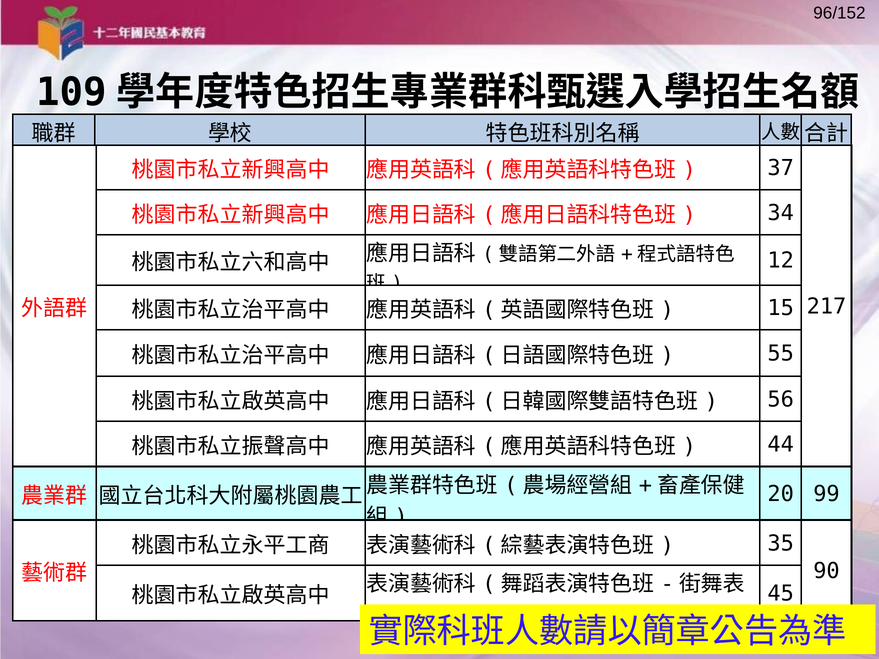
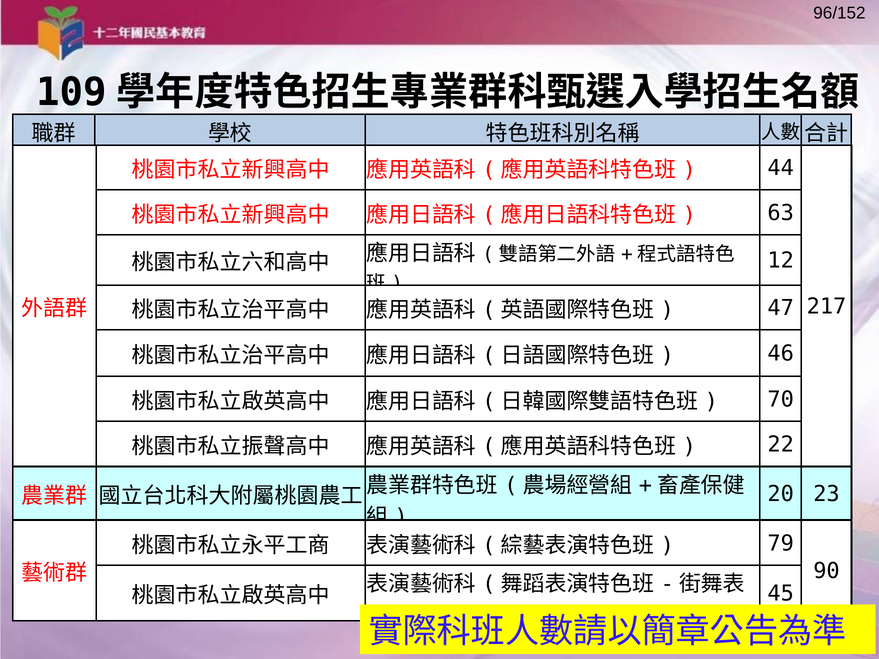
37: 37 -> 44
34: 34 -> 63
15: 15 -> 47
55: 55 -> 46
56: 56 -> 70
44: 44 -> 22
99: 99 -> 23
35: 35 -> 79
